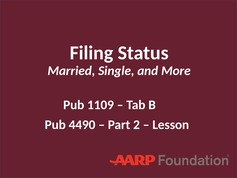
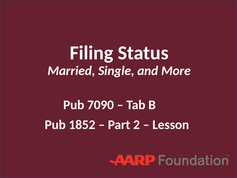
1109: 1109 -> 7090
4490: 4490 -> 1852
